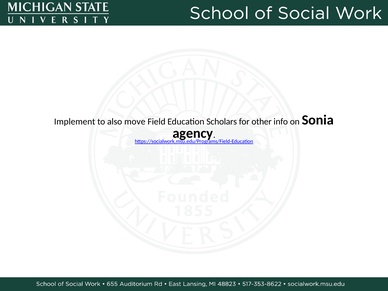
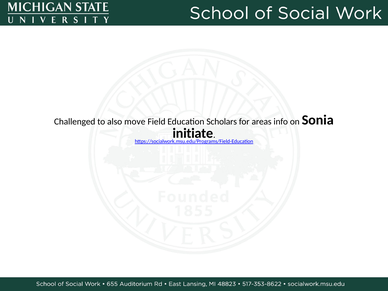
Implement: Implement -> Challenged
other: other -> areas
agency: agency -> initiate
